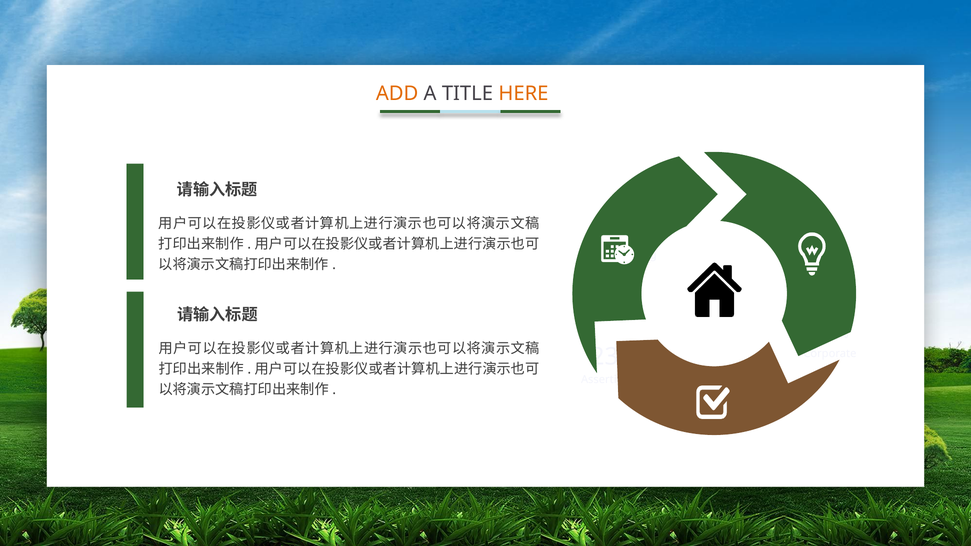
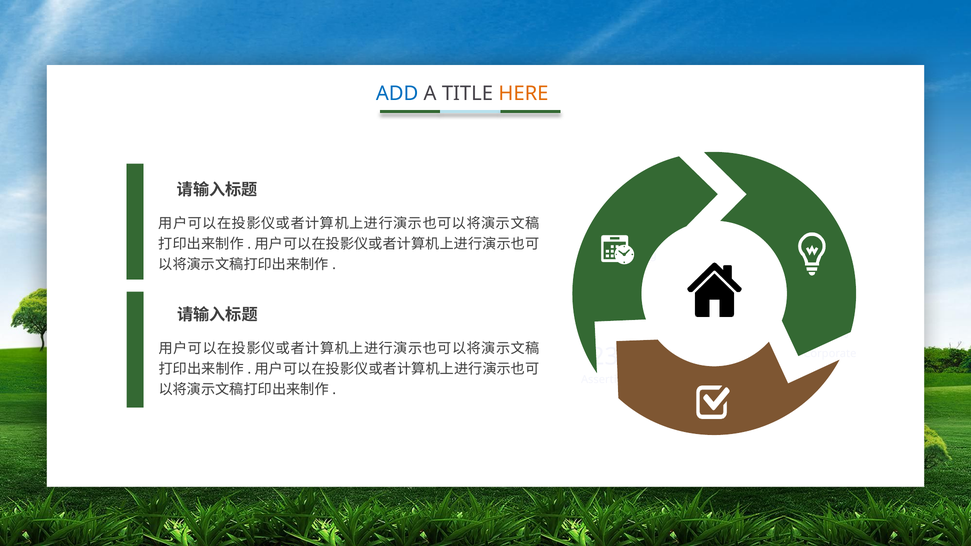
ADD colour: orange -> blue
